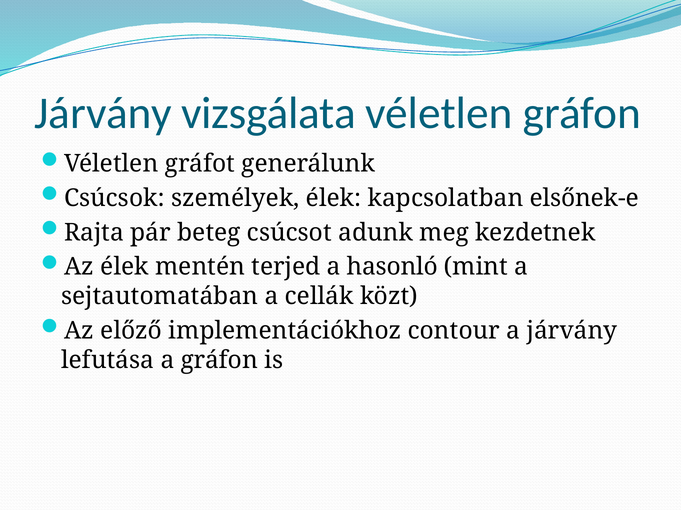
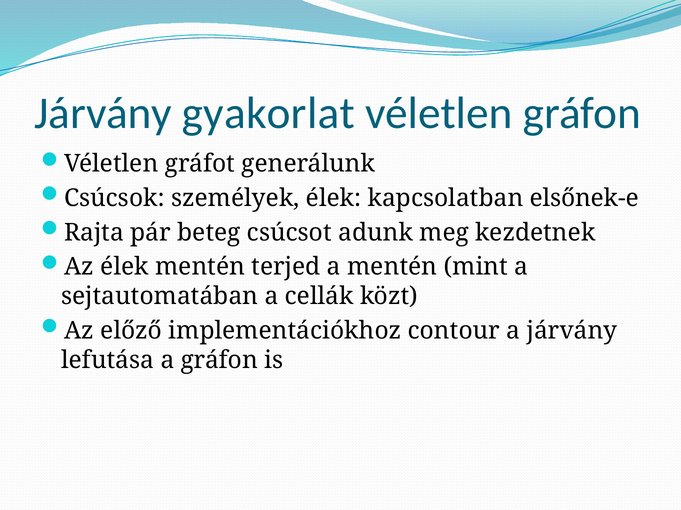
vizsgálata: vizsgálata -> gyakorlat
a hasonló: hasonló -> mentén
